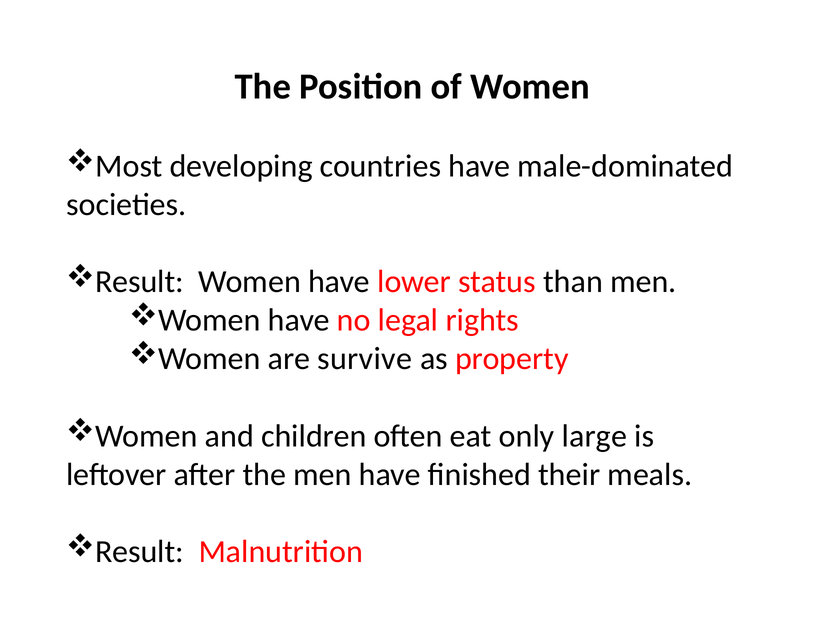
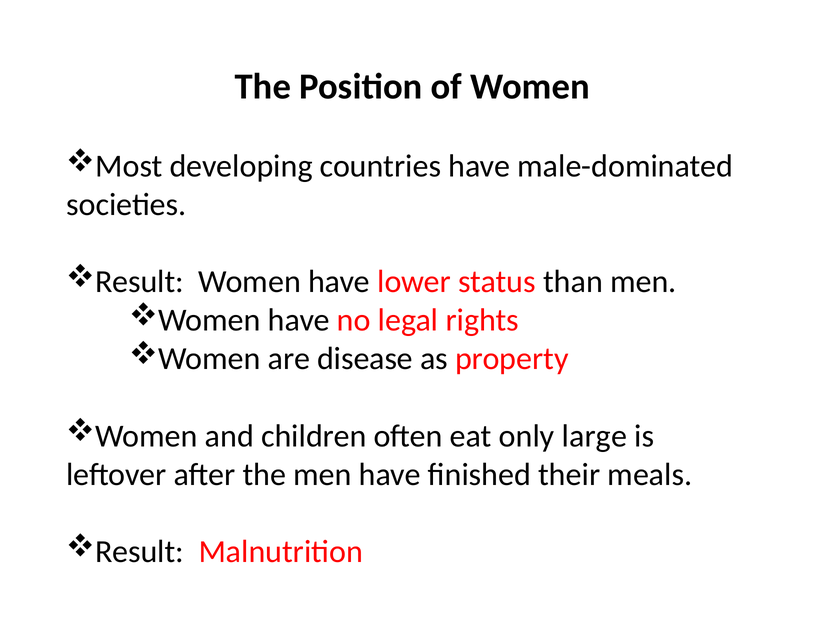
survive: survive -> disease
